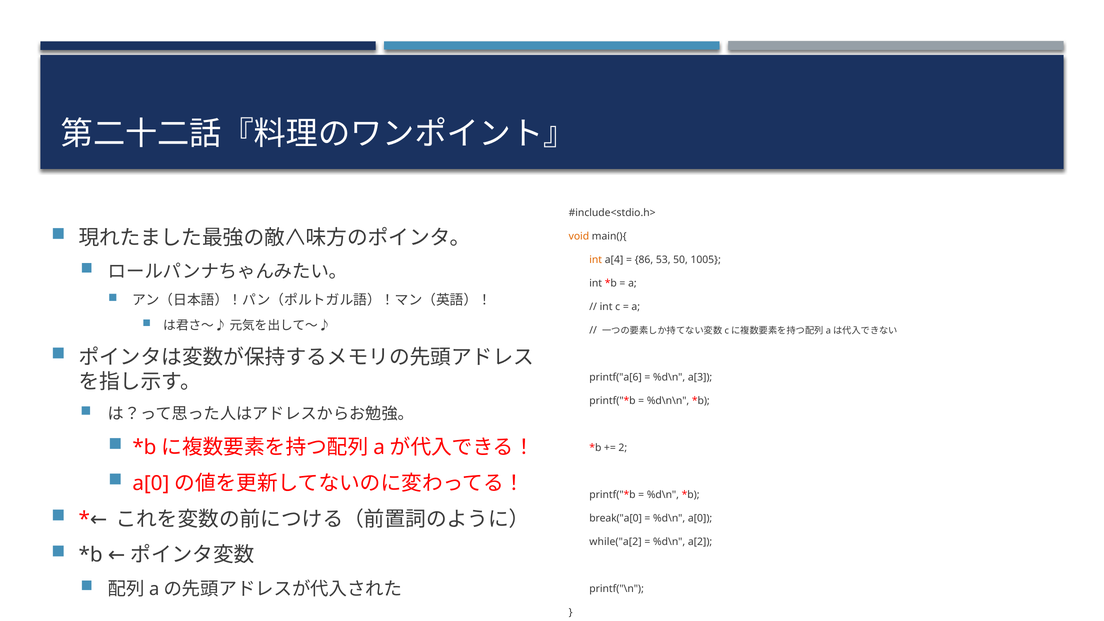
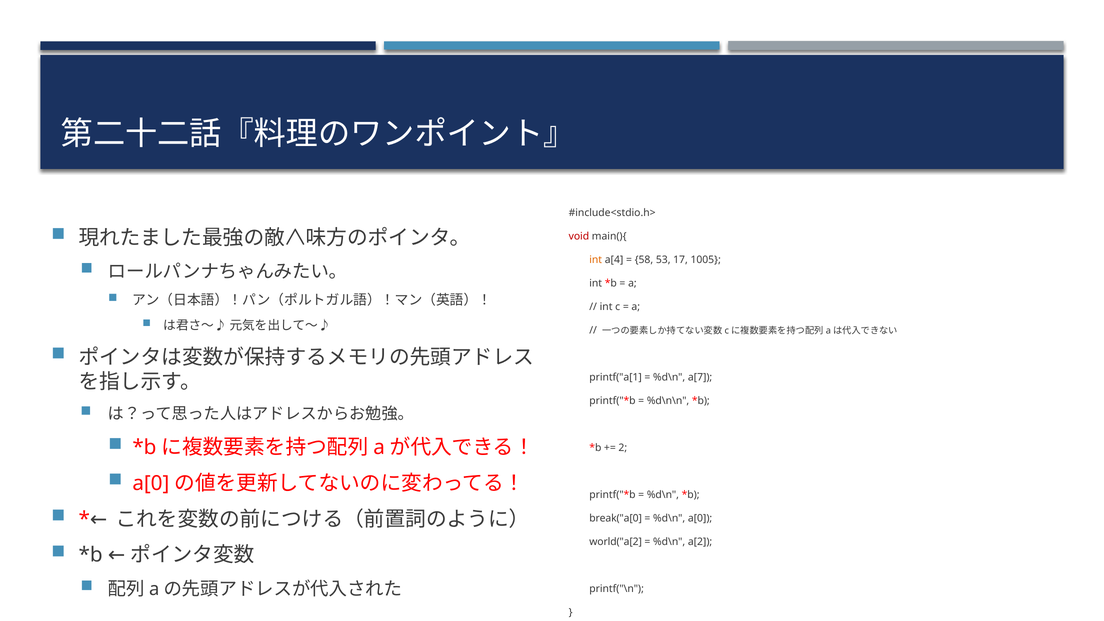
void colour: orange -> red
86: 86 -> 58
50: 50 -> 17
printf("a[6: printf("a[6 -> printf("a[1
a[3: a[3 -> a[7
while("a[2: while("a[2 -> world("a[2
